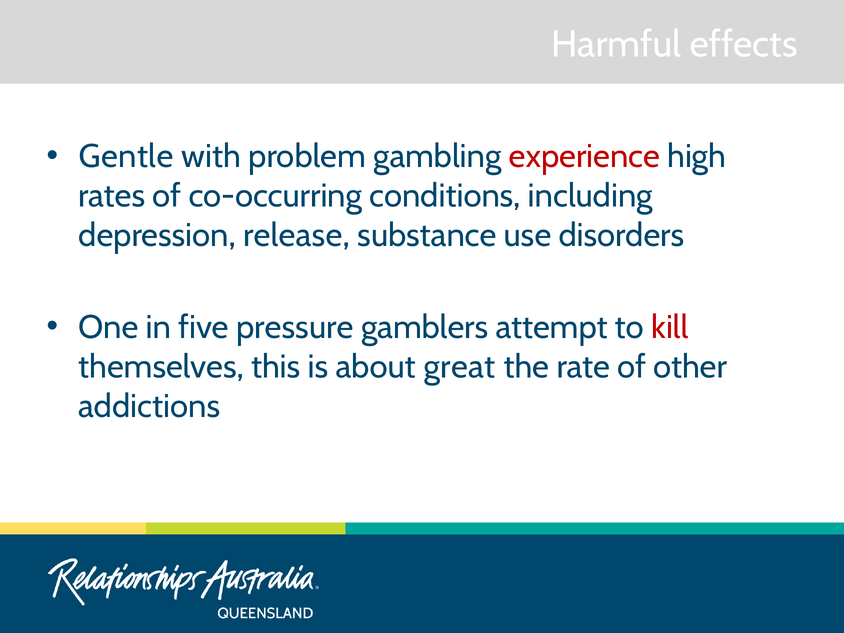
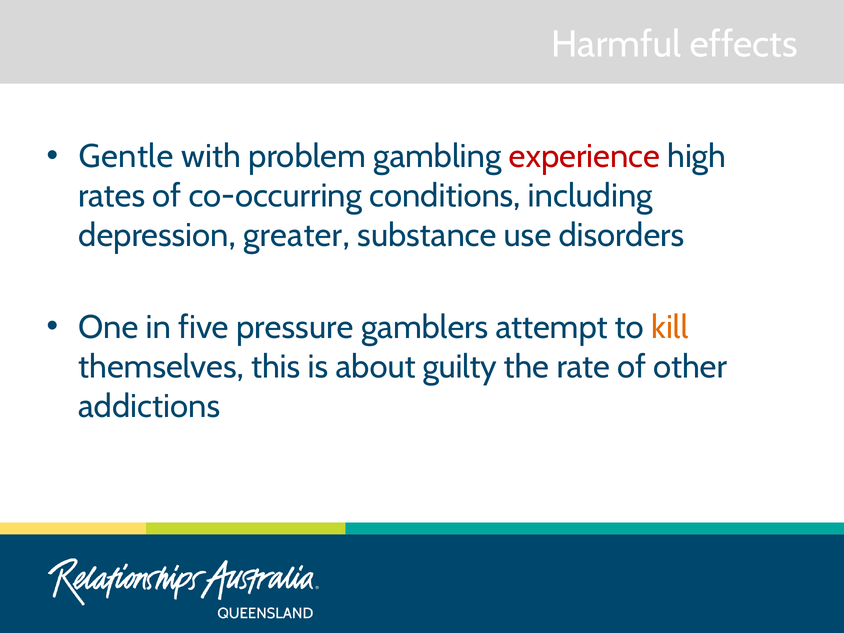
release: release -> greater
kill colour: red -> orange
great: great -> guilty
